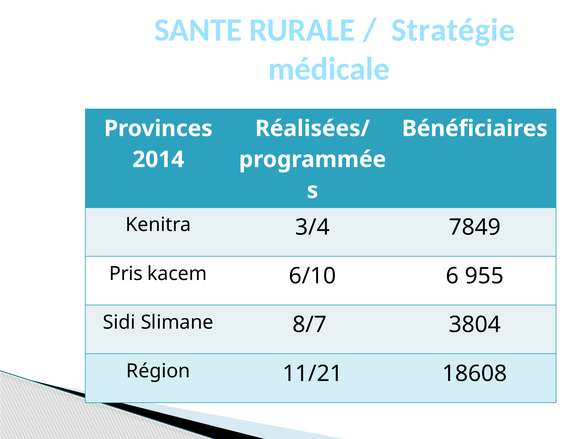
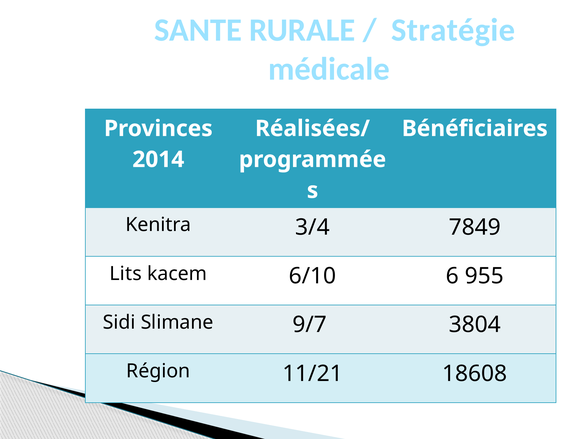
Pris: Pris -> Lits
8/7: 8/7 -> 9/7
